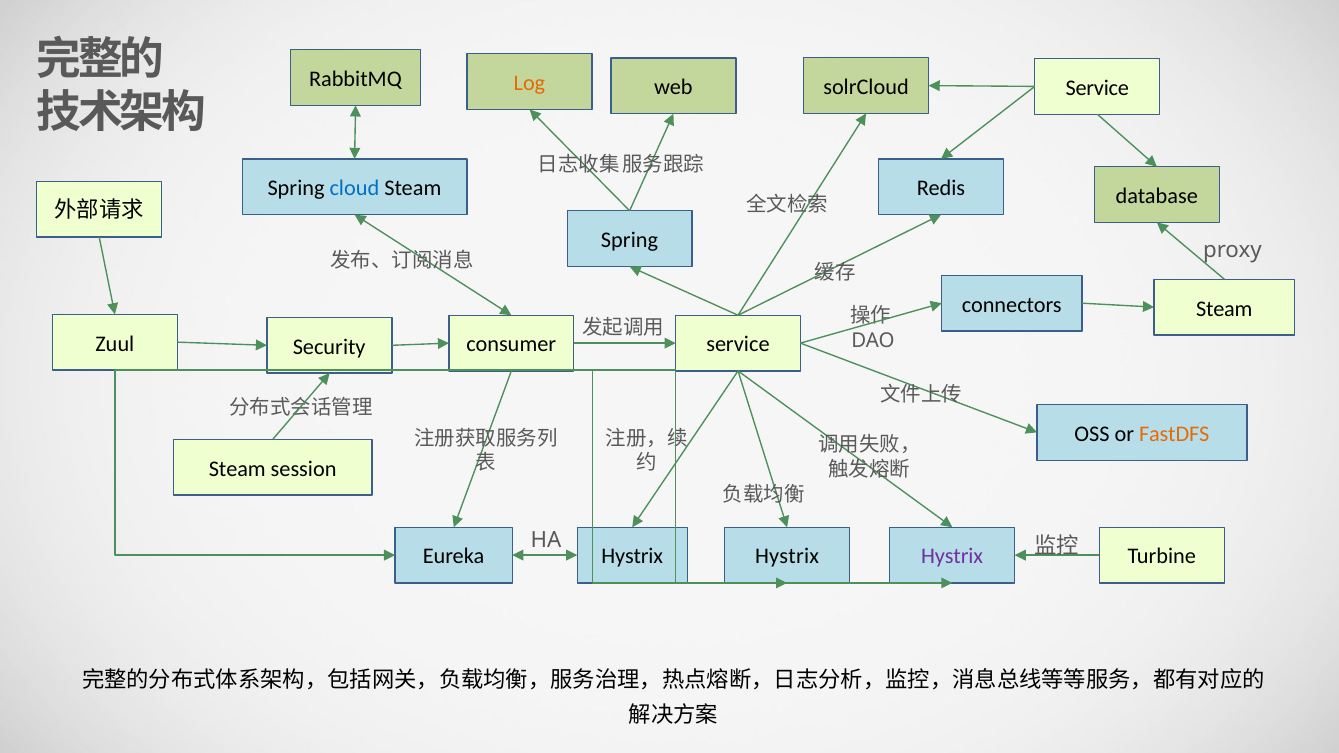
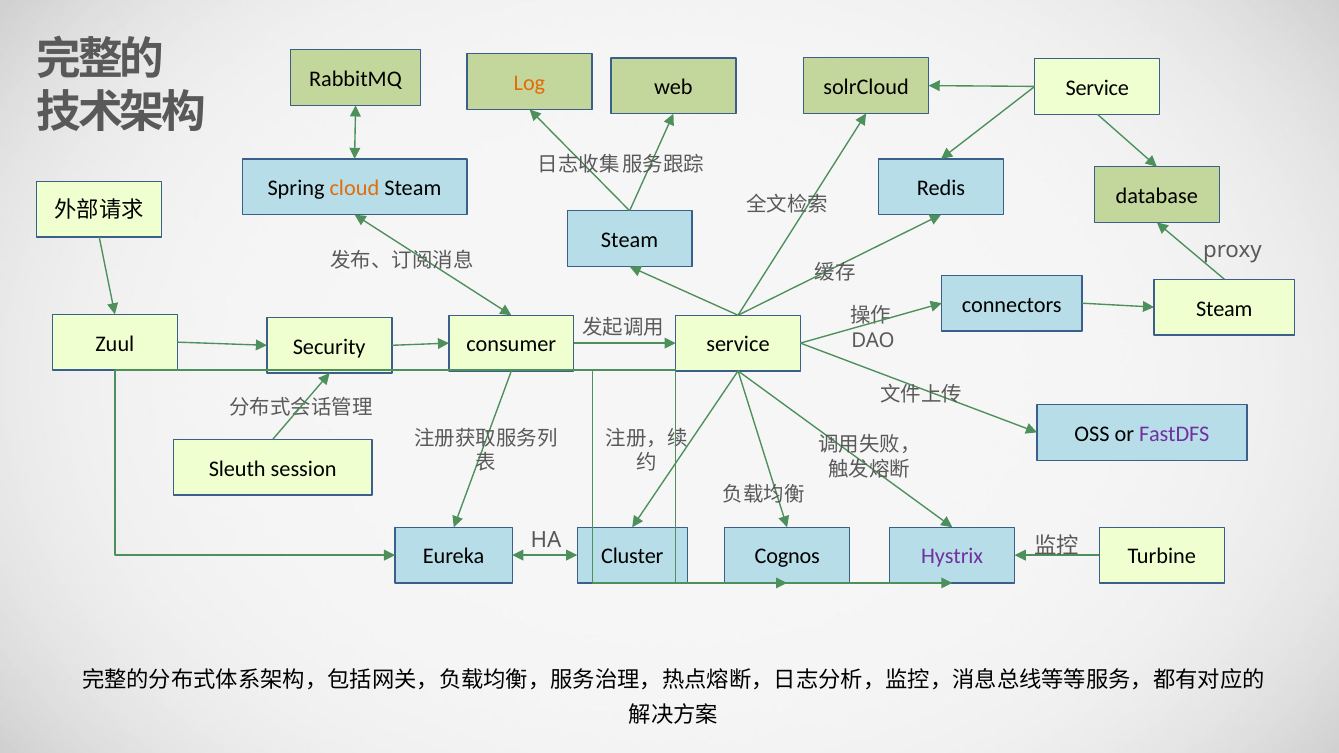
cloud colour: blue -> orange
Spring at (630, 240): Spring -> Steam
FastDFS colour: orange -> purple
Steam at (237, 469): Steam -> Sleuth
Eureka Hystrix: Hystrix -> Cluster
Hystrix at (787, 557): Hystrix -> Cognos
